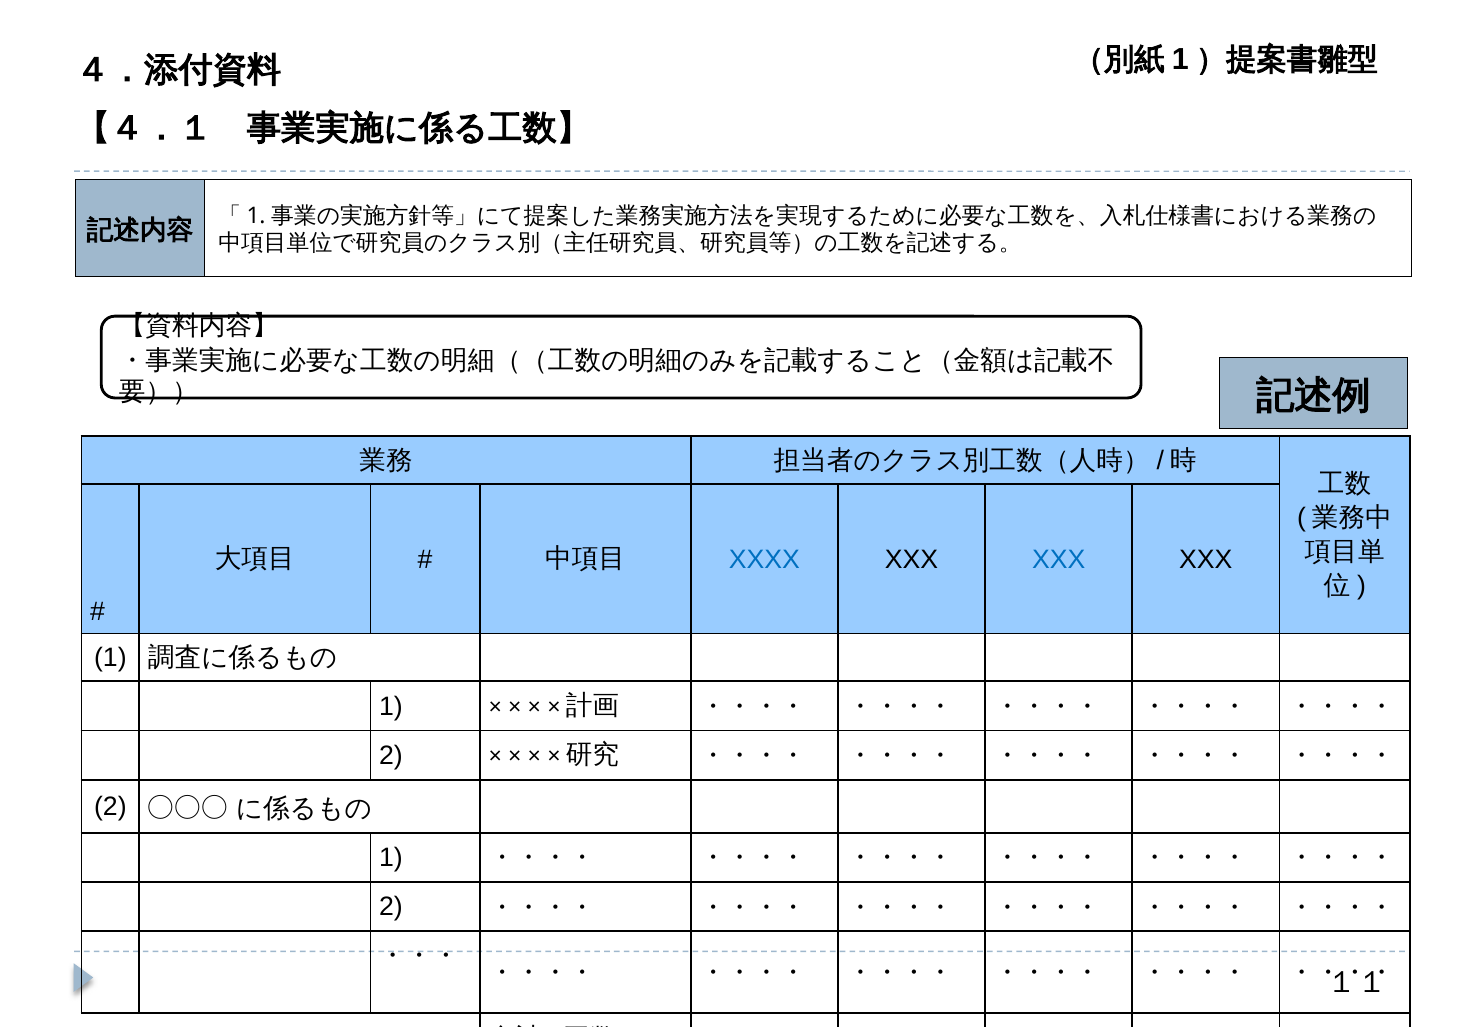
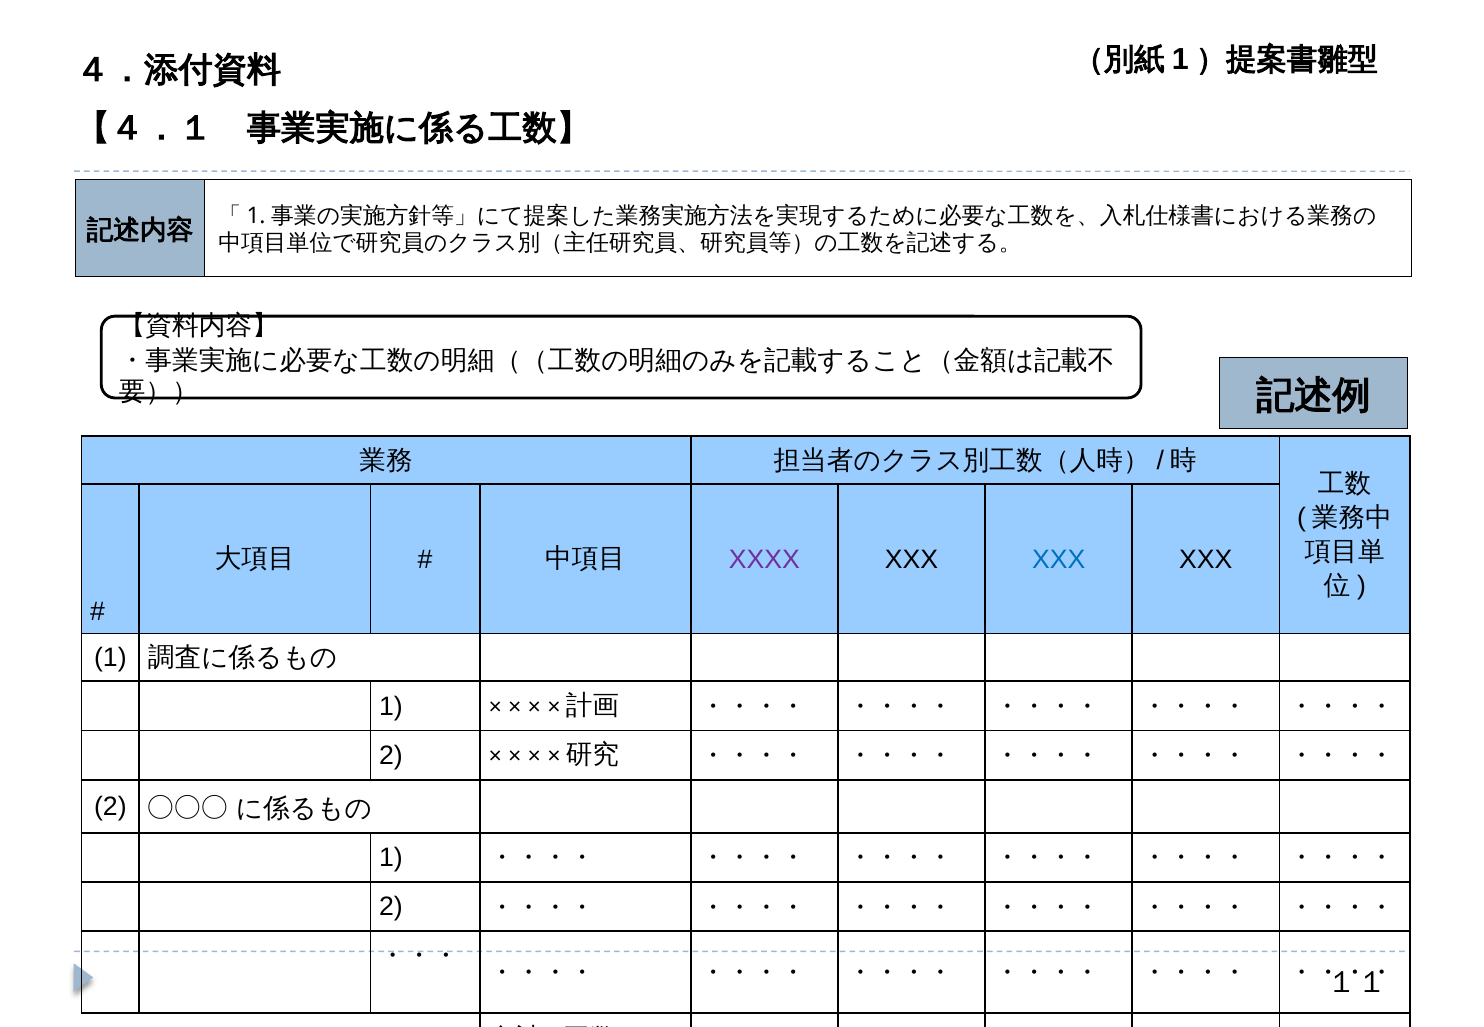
XXXX colour: blue -> purple
